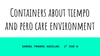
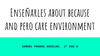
Containers: Containers -> Enseñarles
tiempo: tiempo -> because
